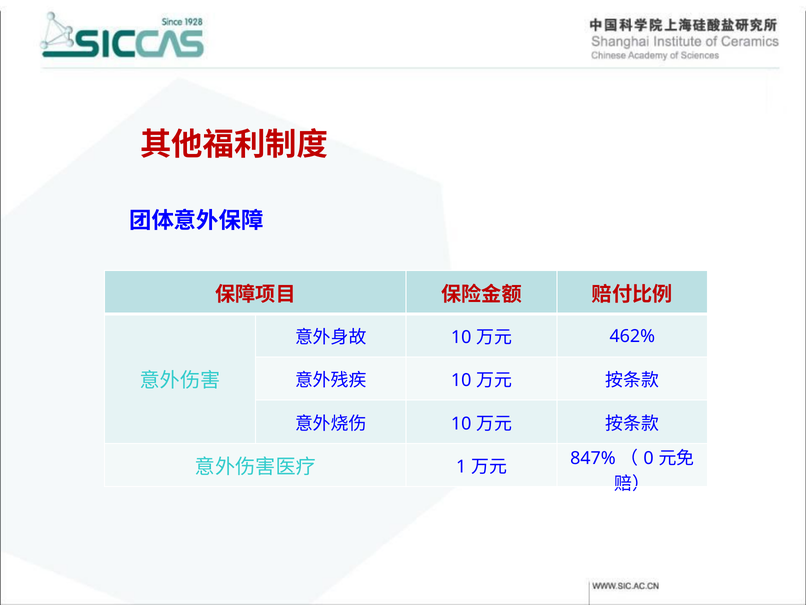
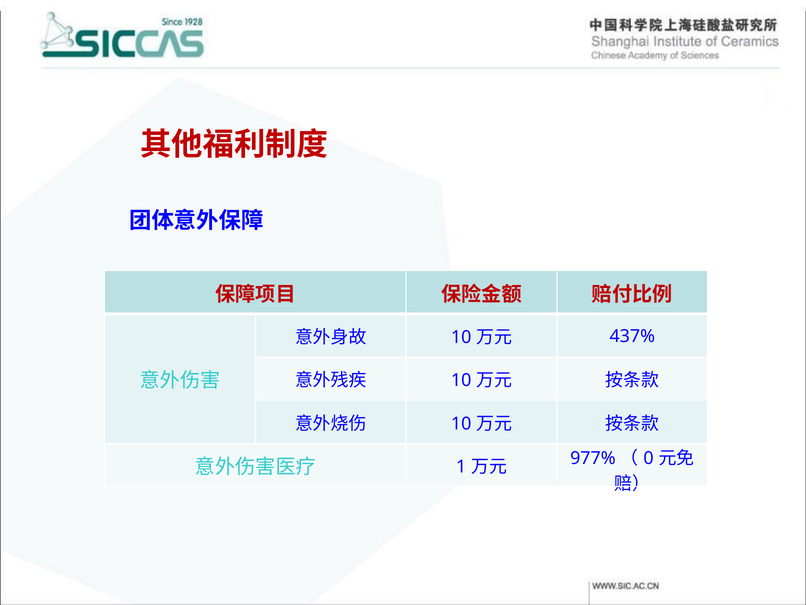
462%: 462% -> 437%
847%: 847% -> 977%
